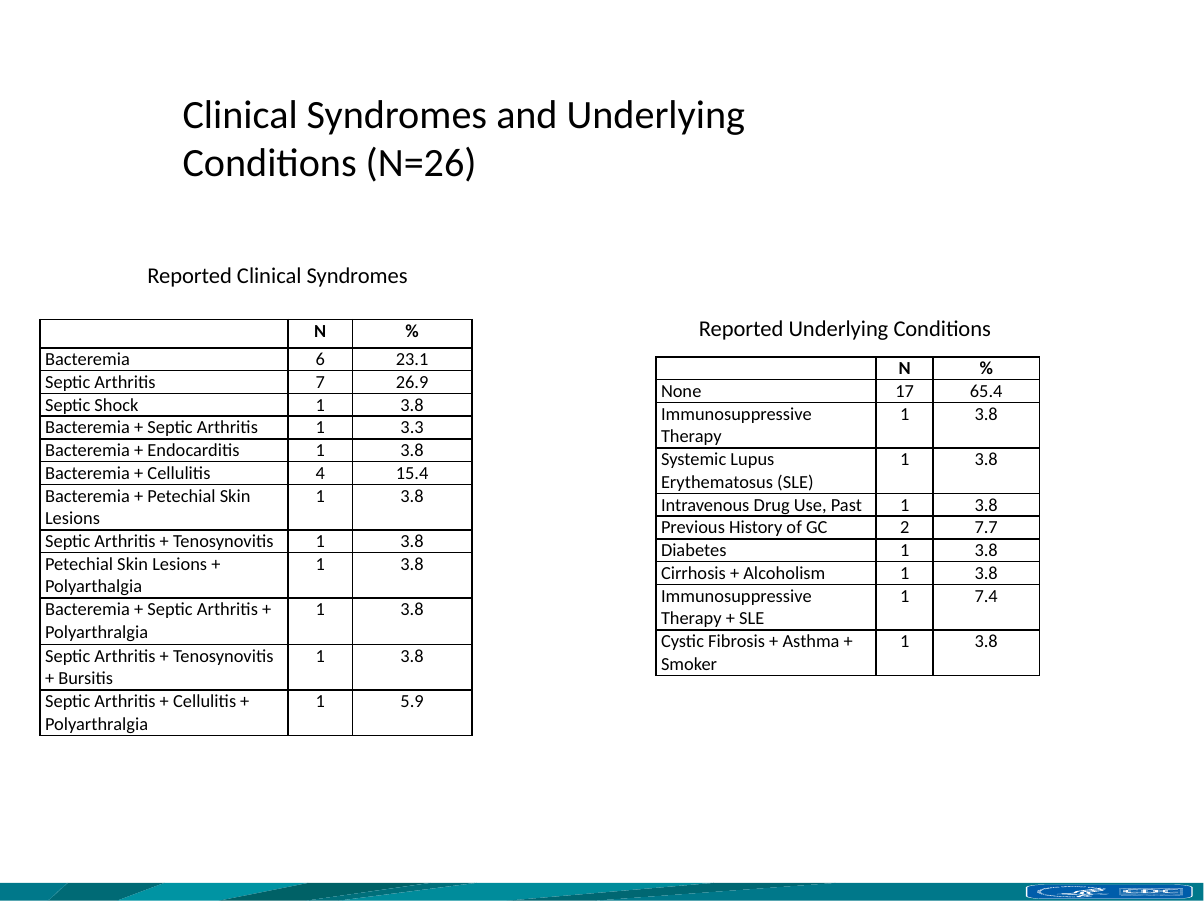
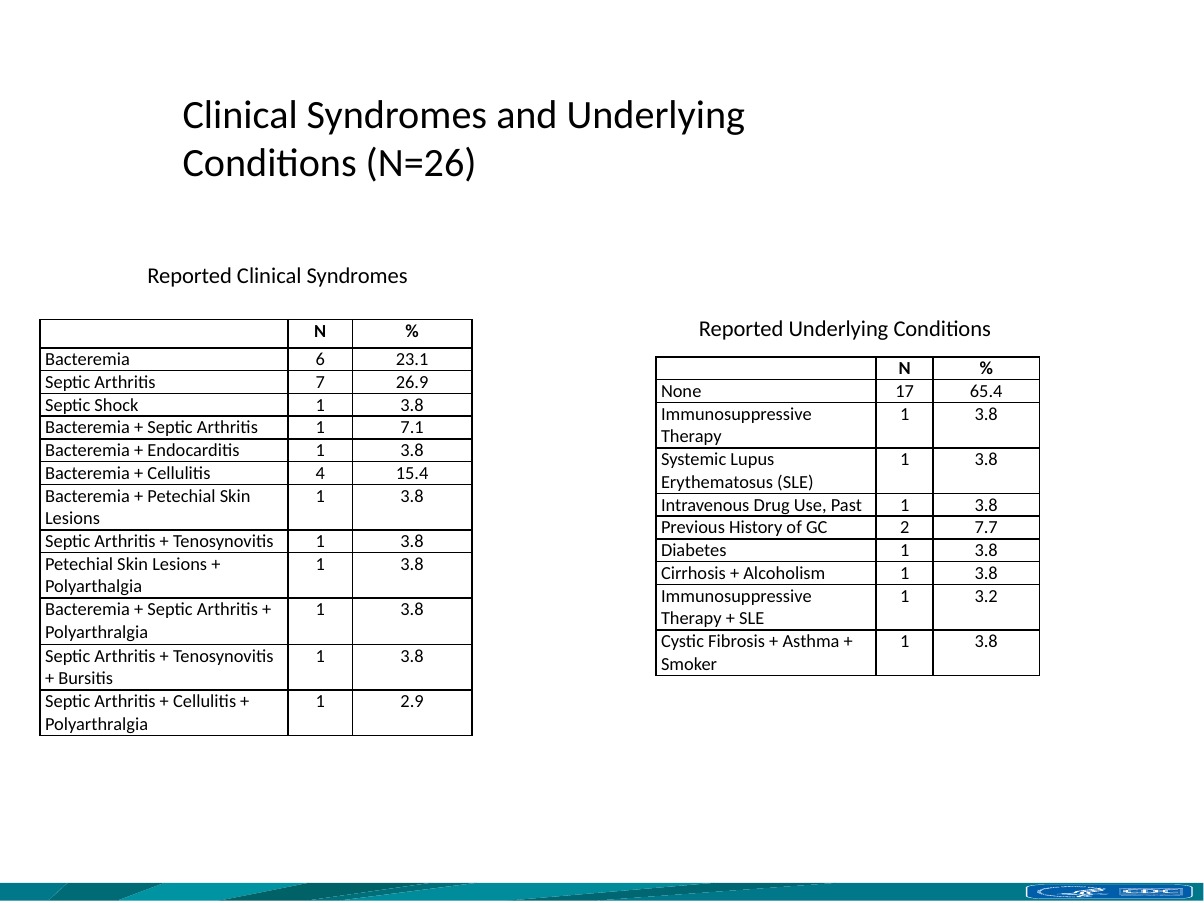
3.3: 3.3 -> 7.1
7.4: 7.4 -> 3.2
5.9: 5.9 -> 2.9
